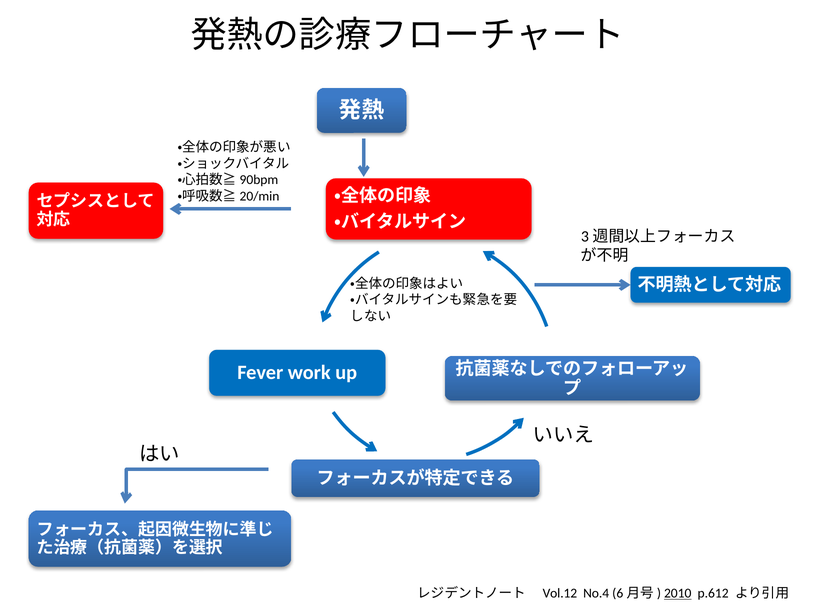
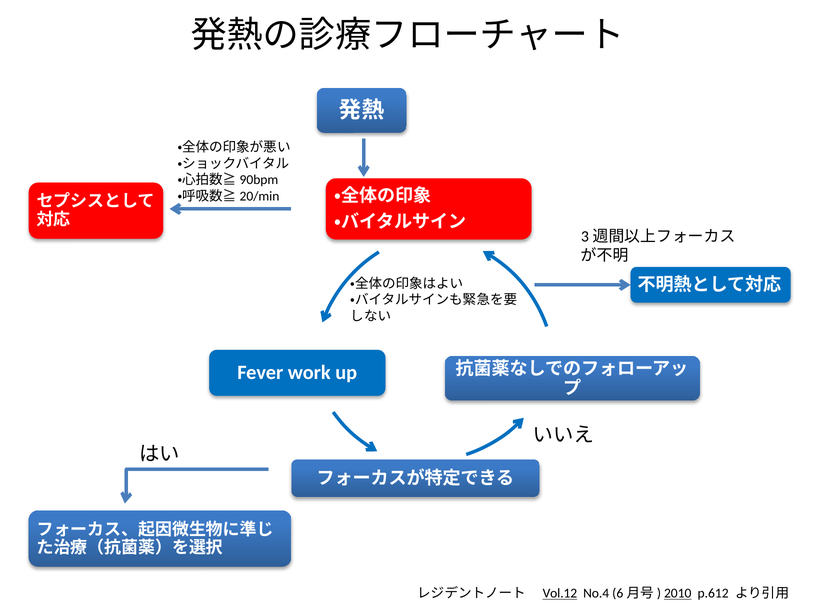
Vol.12 underline: none -> present
